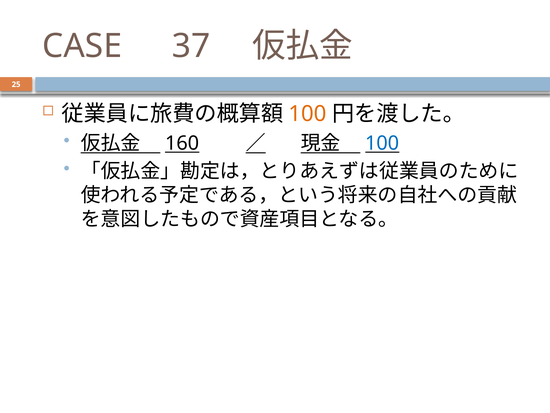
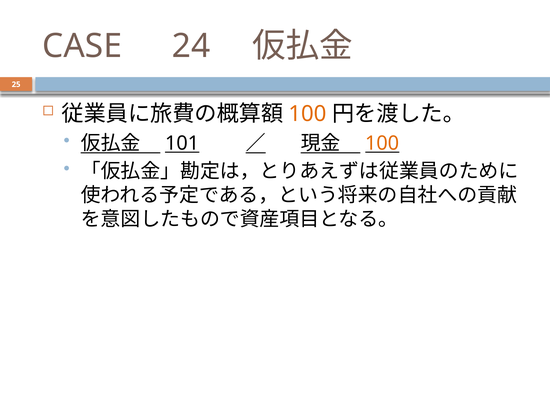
37: 37 -> 24
160: 160 -> 101
100 at (382, 143) colour: blue -> orange
